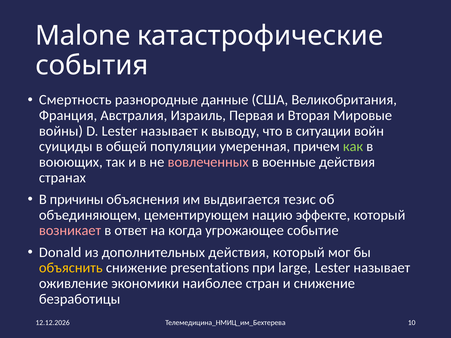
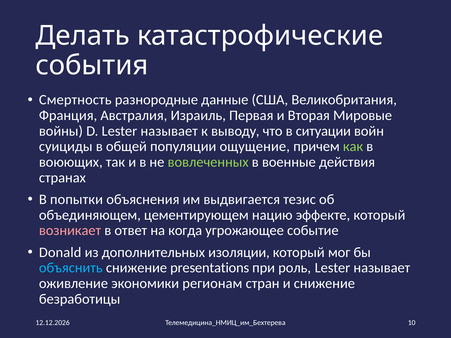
Malone: Malone -> Делать
умеренная: умеренная -> ощущение
вовлеченных colour: pink -> light green
причины: причины -> попытки
дополнительных действия: действия -> изоляции
объяснить colour: yellow -> light blue
large: large -> роль
наиболее: наиболее -> регионам
